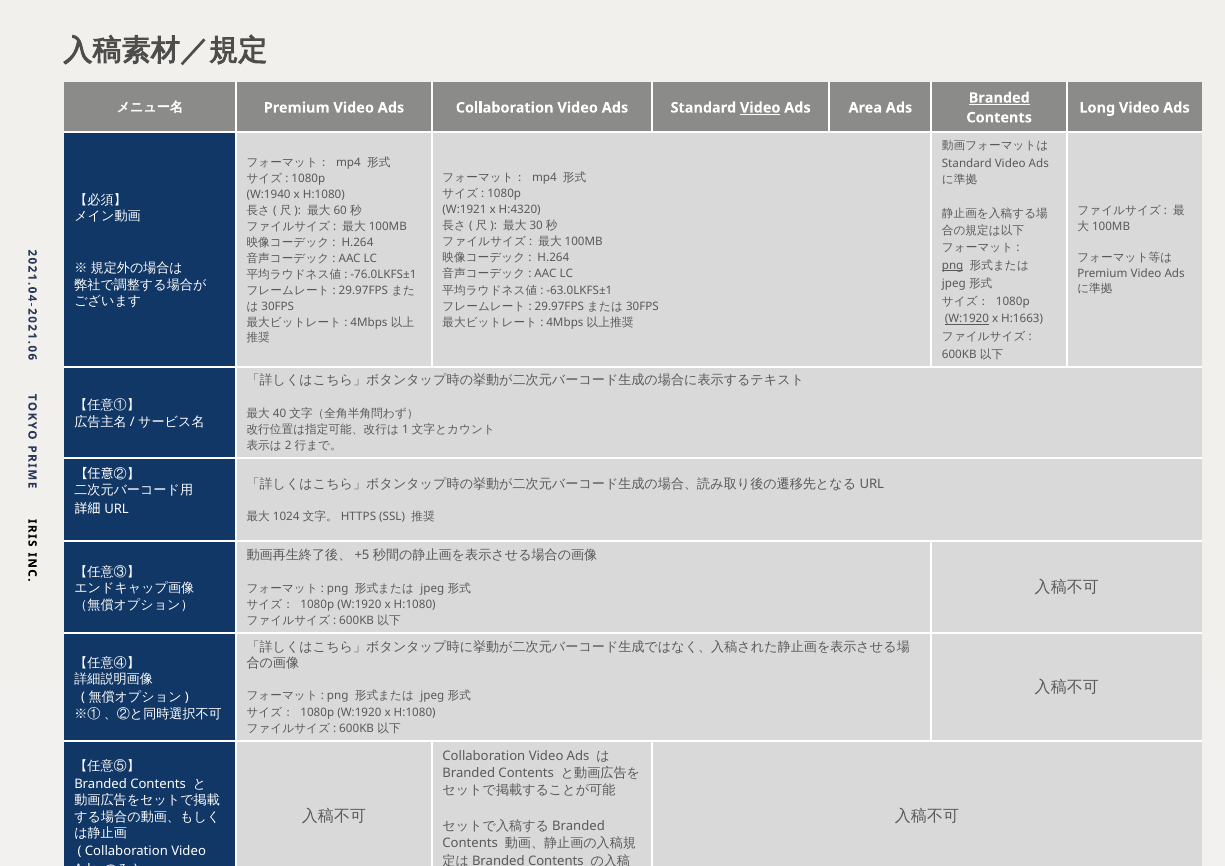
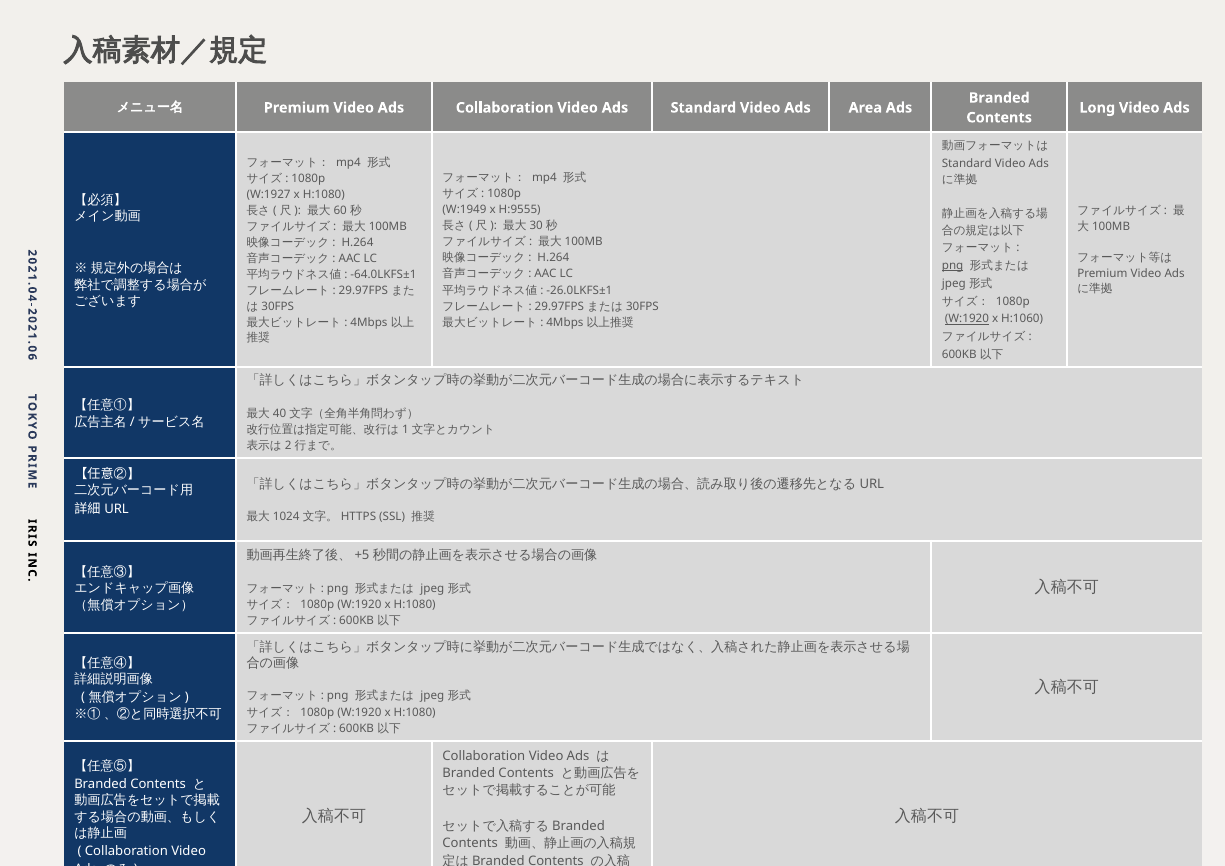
Branded at (999, 98) underline: present -> none
Video at (760, 108) underline: present -> none
W:1940: W:1940 -> W:1927
W:1921: W:1921 -> W:1949
H:4320: H:4320 -> H:9555
-76.0LKFS±1: -76.0LKFS±1 -> -64.0LKFS±1
-63.0LKFS±1: -63.0LKFS±1 -> -26.0LKFS±1
H:1663: H:1663 -> H:1060
